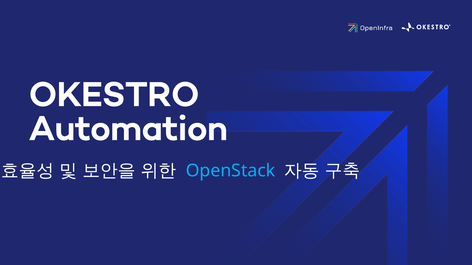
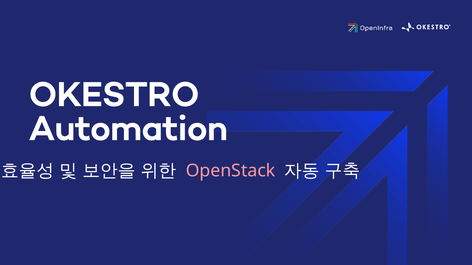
OpenStack colour: light blue -> pink
